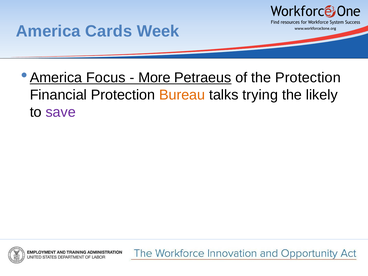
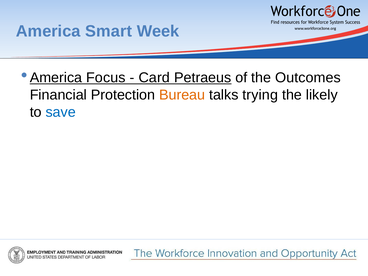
Cards: Cards -> Smart
More: More -> Card
the Protection: Protection -> Outcomes
save colour: purple -> blue
